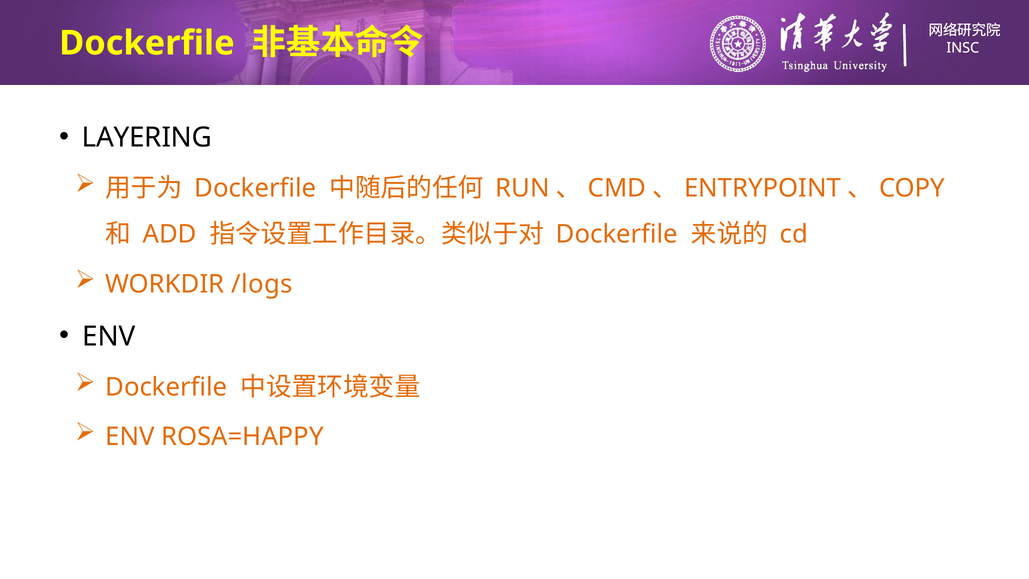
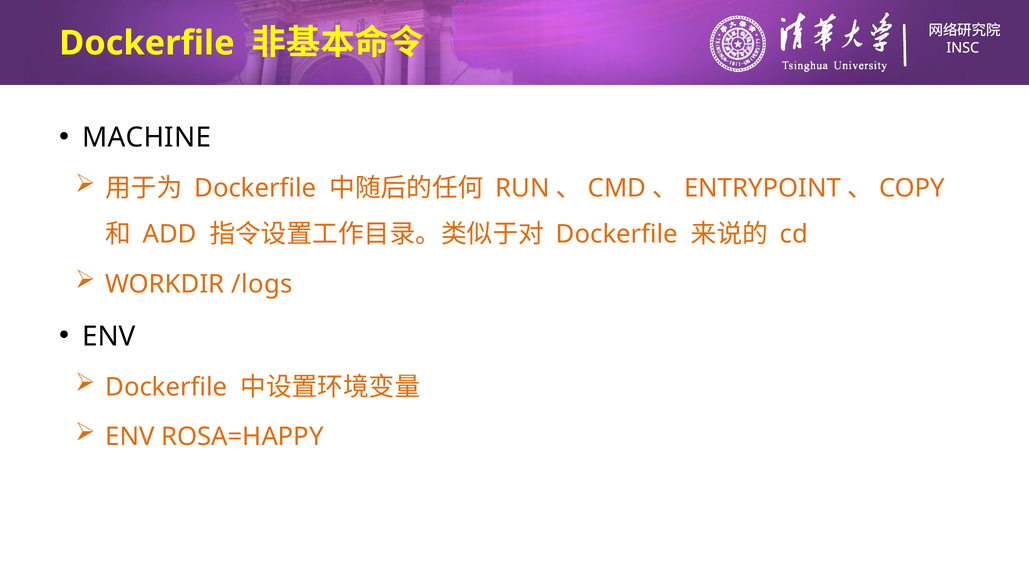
LAYERING: LAYERING -> MACHINE
